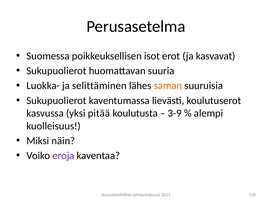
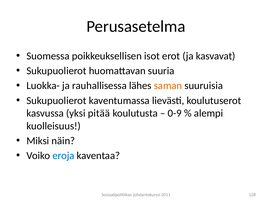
selittäminen: selittäminen -> rauhallisessa
3-9: 3-9 -> 0-9
eroja colour: purple -> blue
